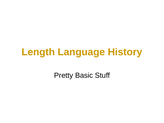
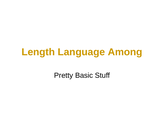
History: History -> Among
